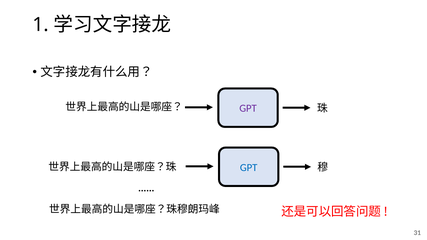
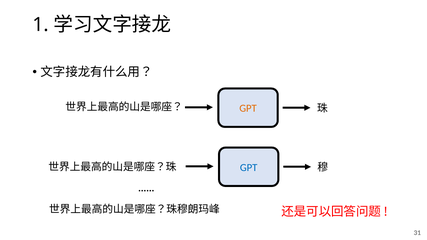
GPT at (248, 109) colour: purple -> orange
